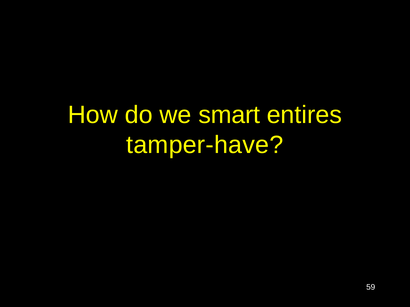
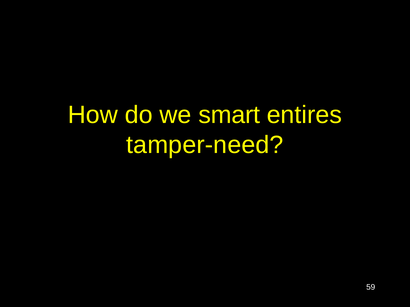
tamper-have: tamper-have -> tamper-need
